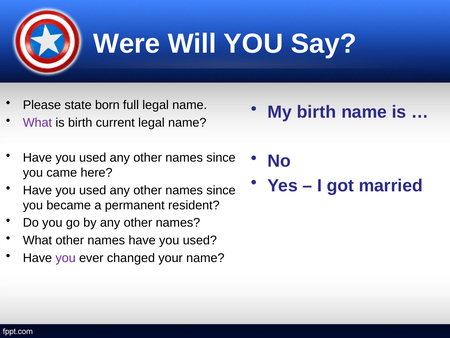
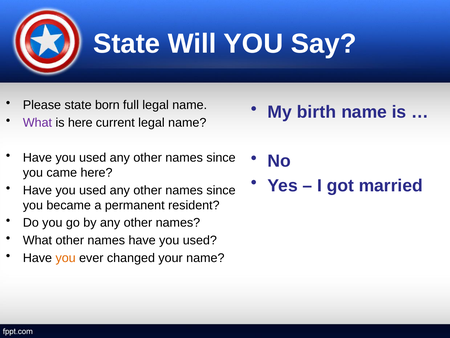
Were at (127, 44): Were -> State
is birth: birth -> here
you at (66, 258) colour: purple -> orange
